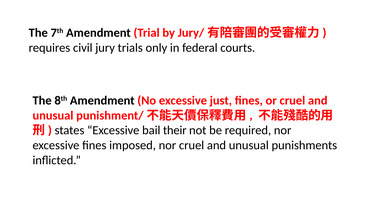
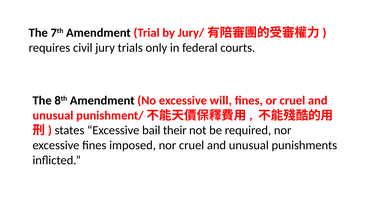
just: just -> will
